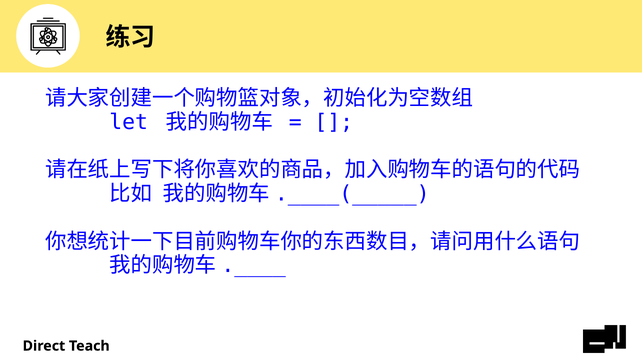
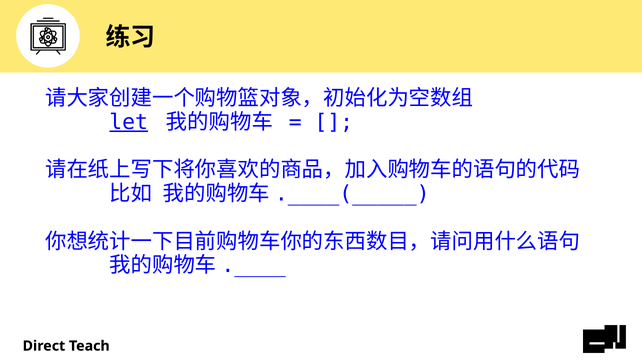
let underline: none -> present
